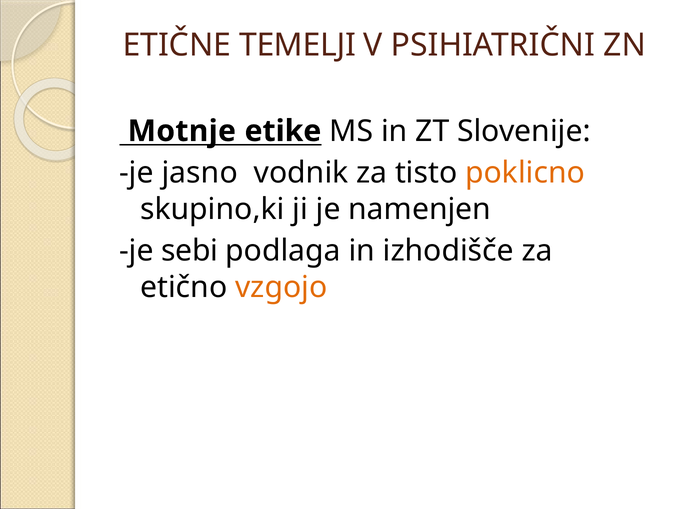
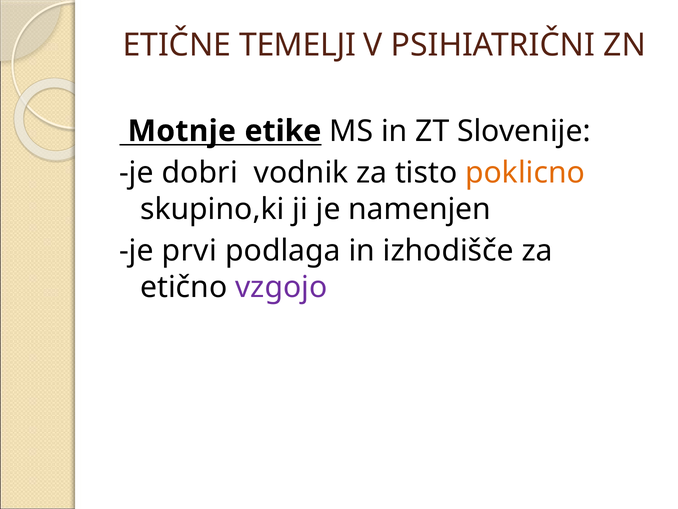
jasno: jasno -> dobri
sebi: sebi -> prvi
vzgojo colour: orange -> purple
